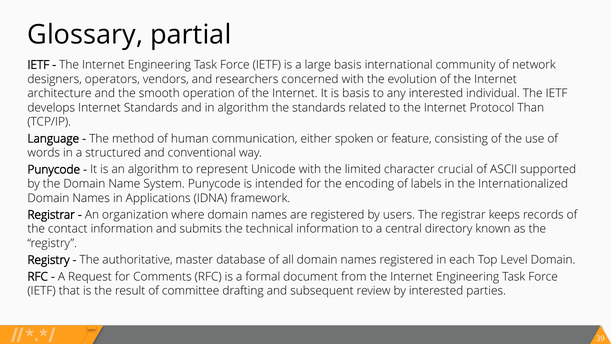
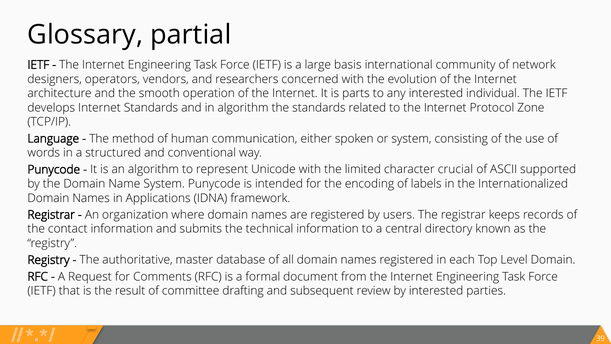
is basis: basis -> parts
Than: Than -> Zone
or feature: feature -> system
